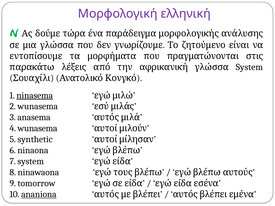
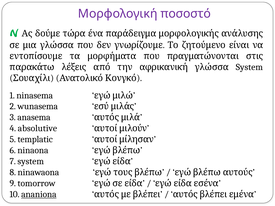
ελληνική: ελληνική -> ποσοστό
ninasema underline: present -> none
4 wunasema: wunasema -> absolutive
synthetic: synthetic -> templatic
